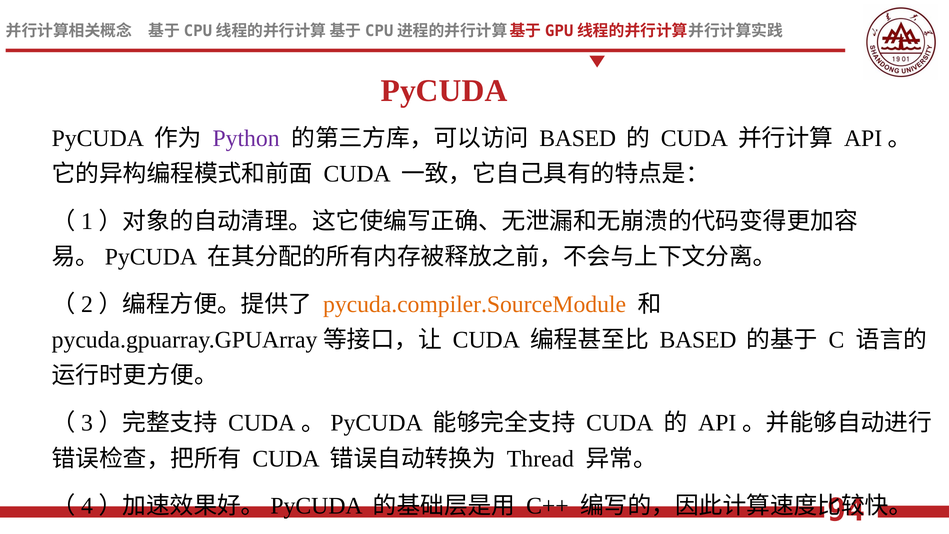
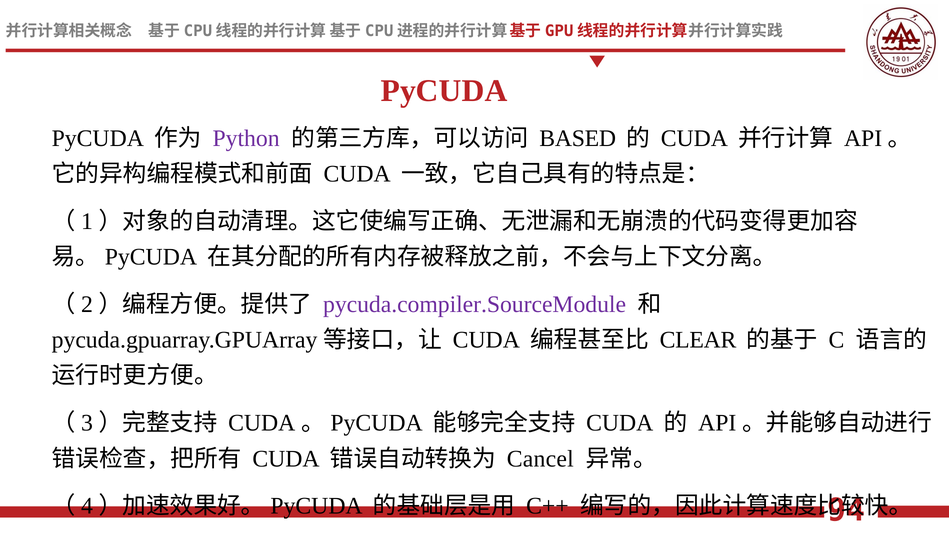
pycuda.compiler.SourceModule colour: orange -> purple
BASED at (698, 340): BASED -> CLEAR
Thread: Thread -> Cancel
